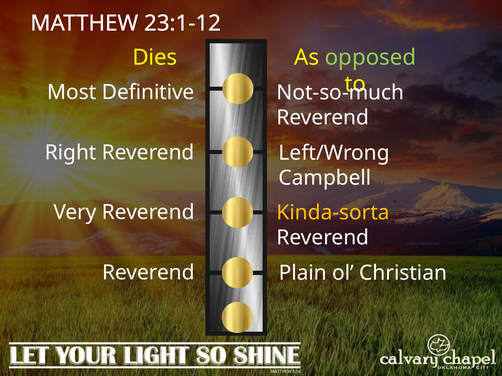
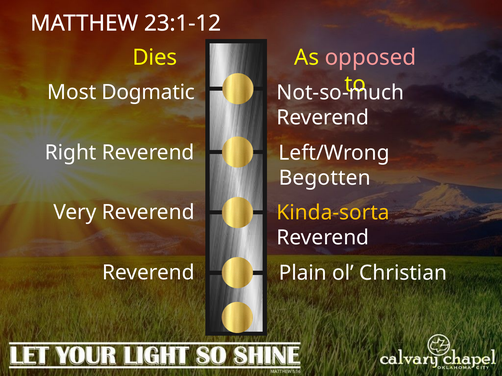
opposed colour: light green -> pink
Definitive: Definitive -> Dogmatic
Campbell: Campbell -> Begotten
